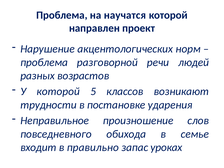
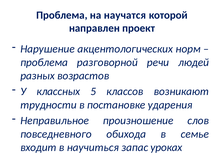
У которой: которой -> классных
правильно: правильно -> научиться
